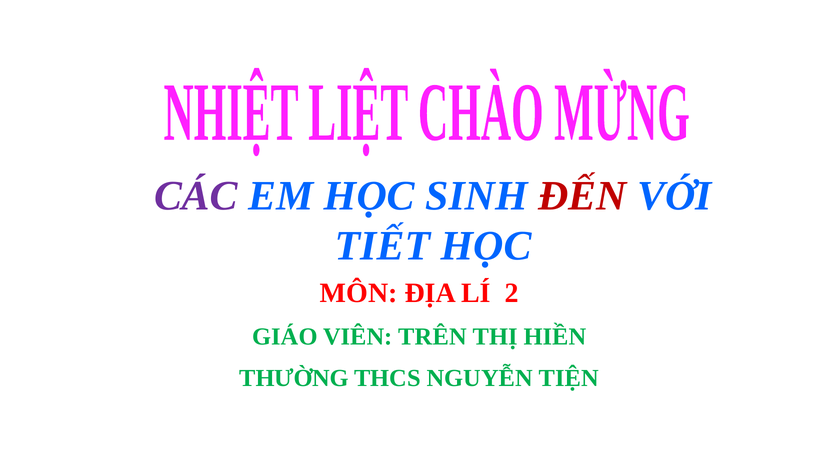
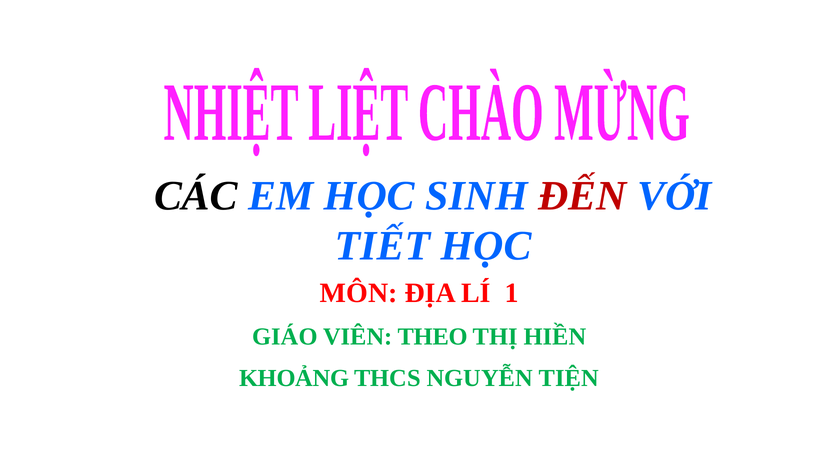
CÁC colour: purple -> black
2: 2 -> 1
TRÊN: TRÊN -> THEO
THƯỜNG: THƯỜNG -> KHOẢNG
